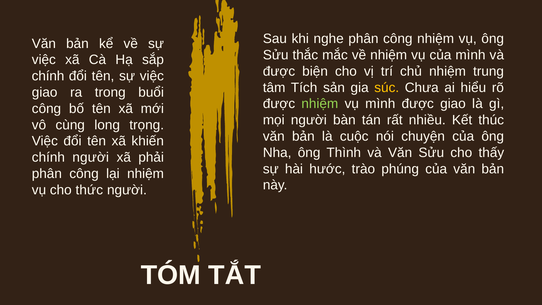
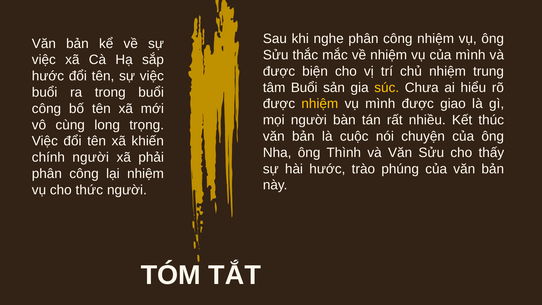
chính at (48, 76): chính -> hước
tâm Tích: Tích -> Buổi
giao at (45, 92): giao -> buổi
nhiệm at (320, 104) colour: light green -> yellow
